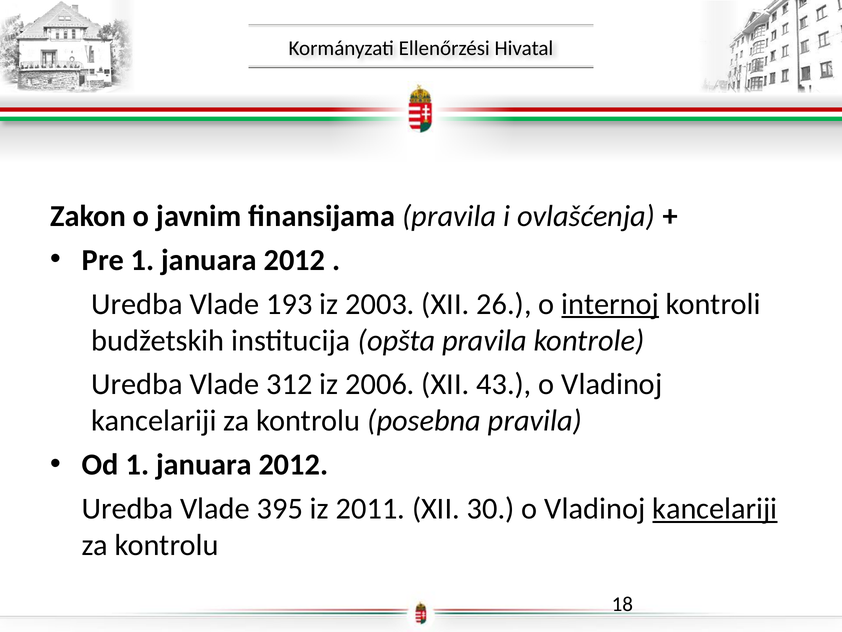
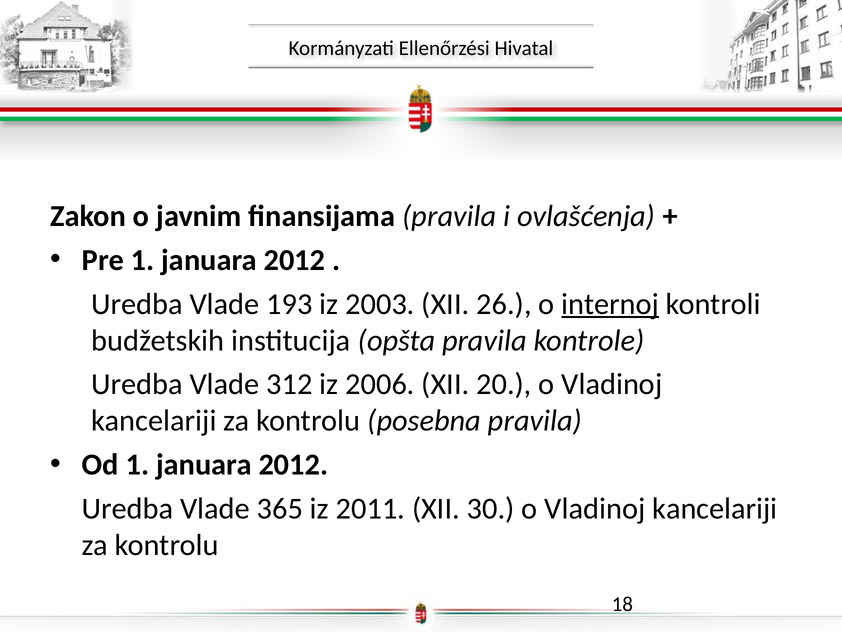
43: 43 -> 20
395: 395 -> 365
kancelariji at (715, 509) underline: present -> none
